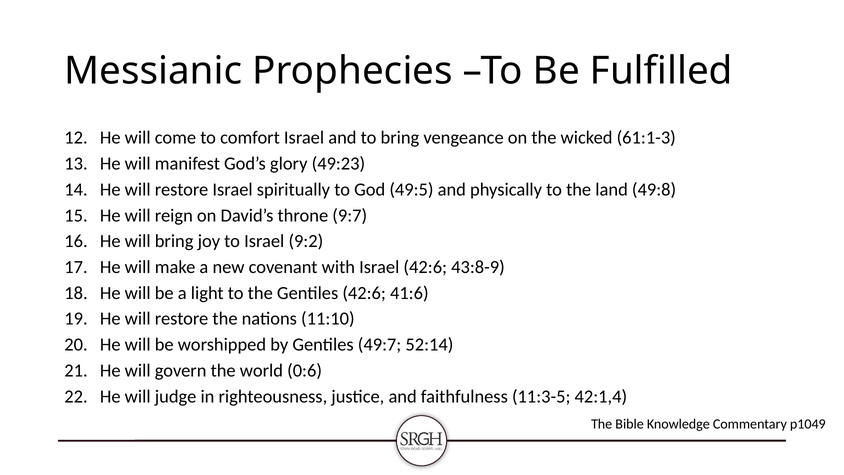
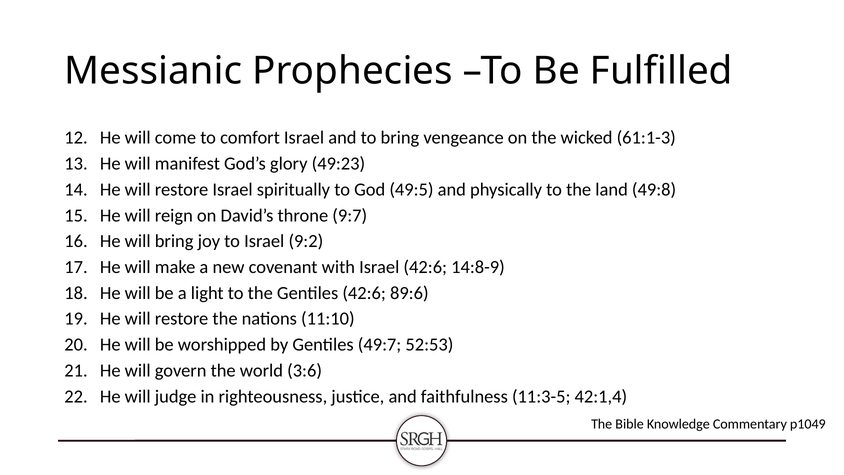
43:8-9: 43:8-9 -> 14:8-9
41:6: 41:6 -> 89:6
52:14: 52:14 -> 52:53
0:6: 0:6 -> 3:6
